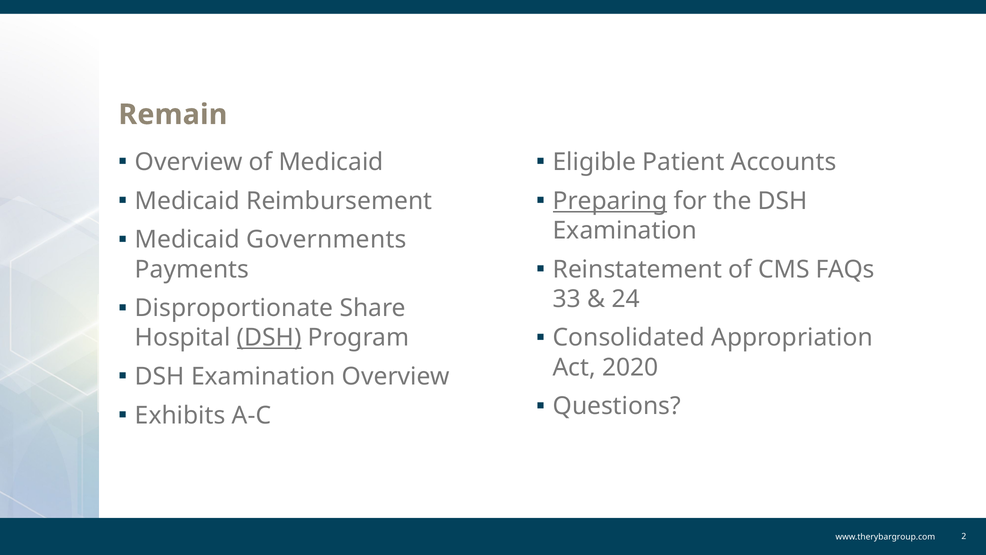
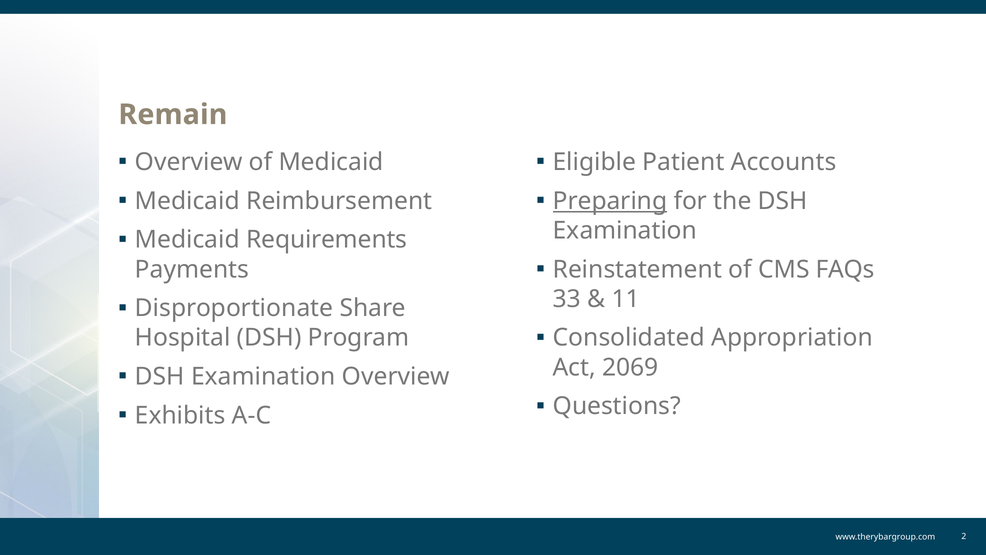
Governments: Governments -> Requirements
24: 24 -> 11
DSH at (269, 338) underline: present -> none
2020: 2020 -> 2069
